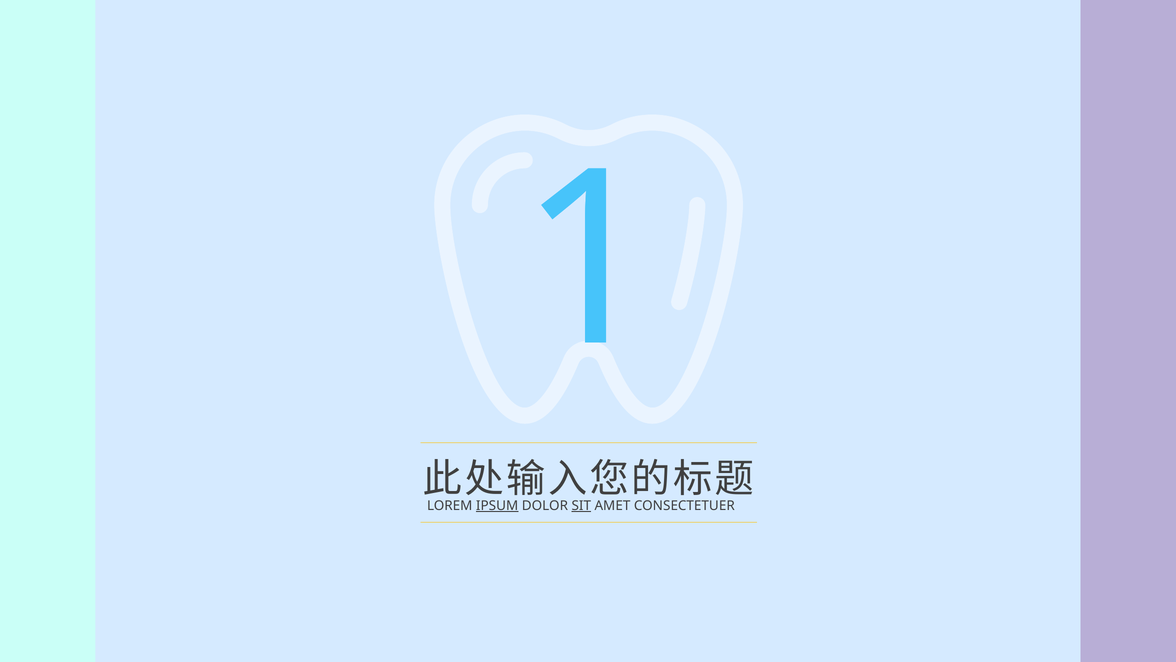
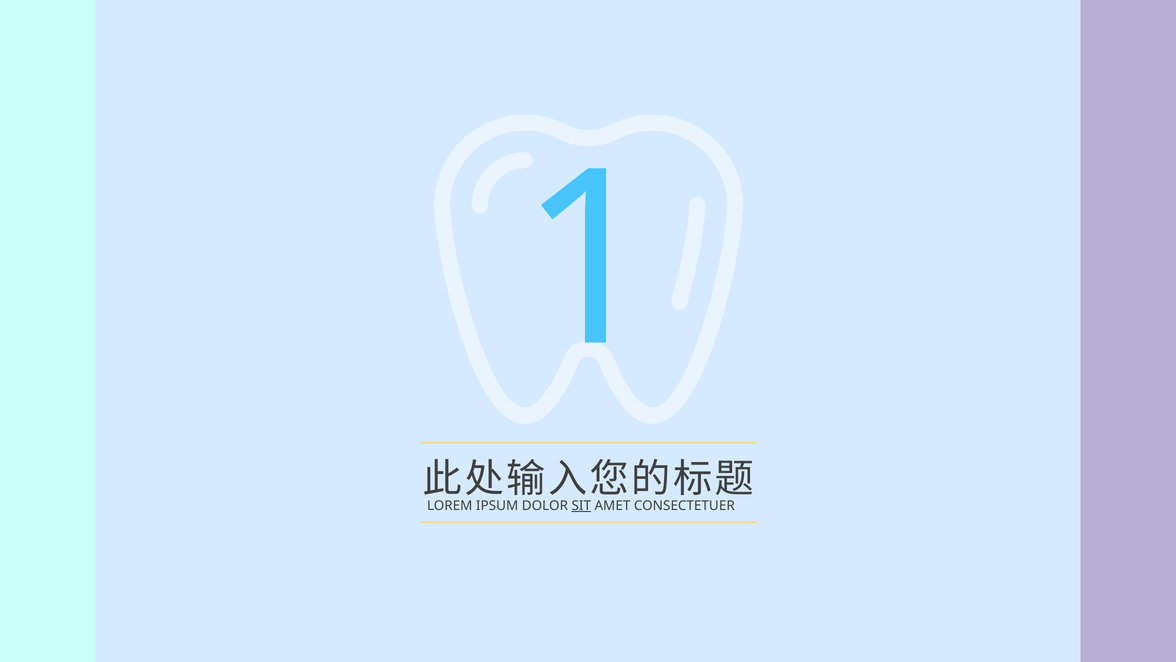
IPSUM underline: present -> none
